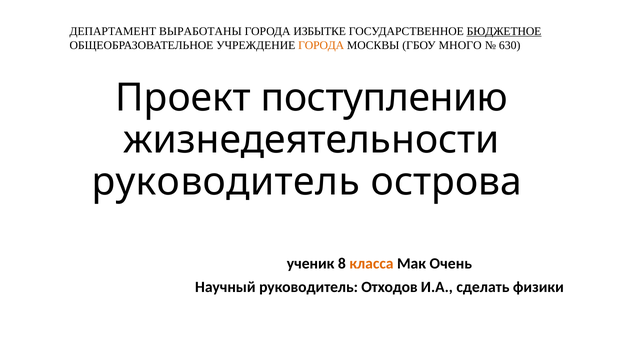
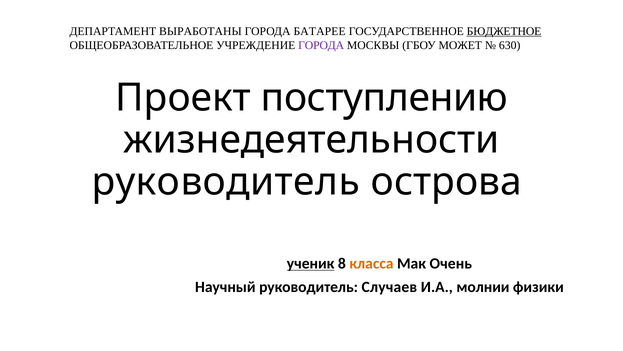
ИЗБЫТКЕ: ИЗБЫТКЕ -> БАТАРЕЕ
ГОРОДА at (321, 45) colour: orange -> purple
МНОГО: МНОГО -> МОЖЕТ
ученик underline: none -> present
Отходов: Отходов -> Случаев
сделать: сделать -> молнии
